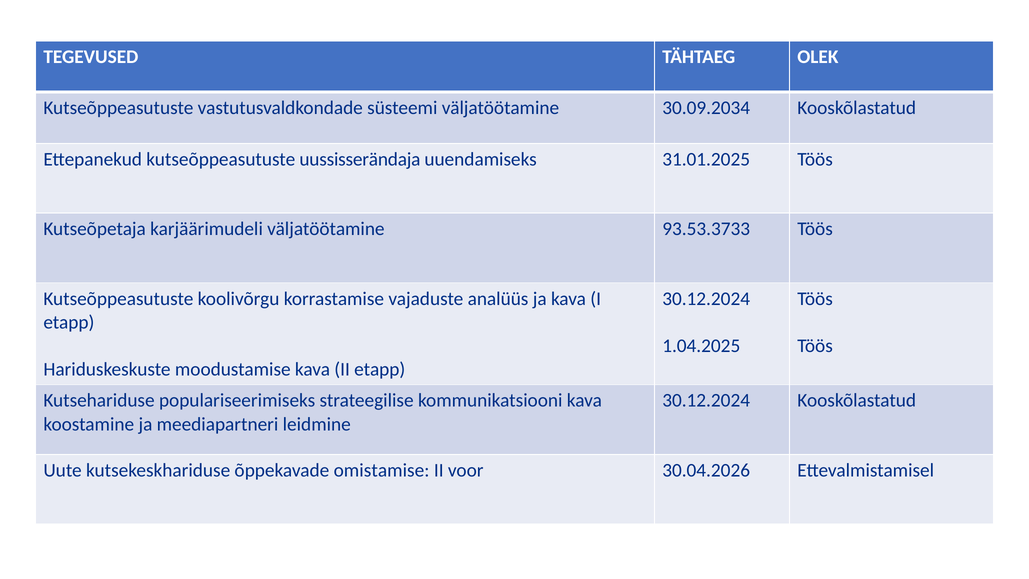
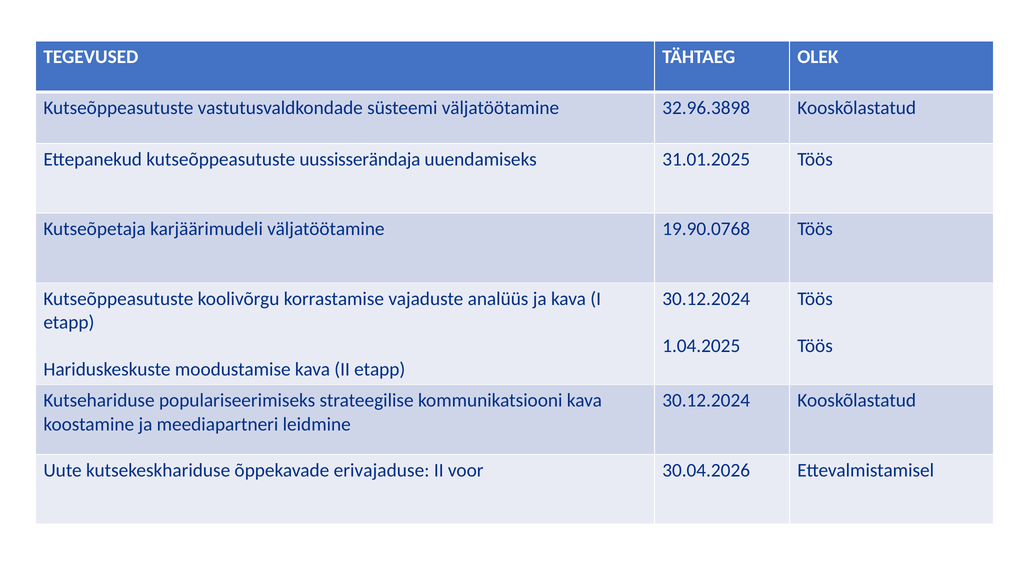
30.09.2034: 30.09.2034 -> 32.96.3898
93.53.3733: 93.53.3733 -> 19.90.0768
omistamise: omistamise -> erivajaduse
